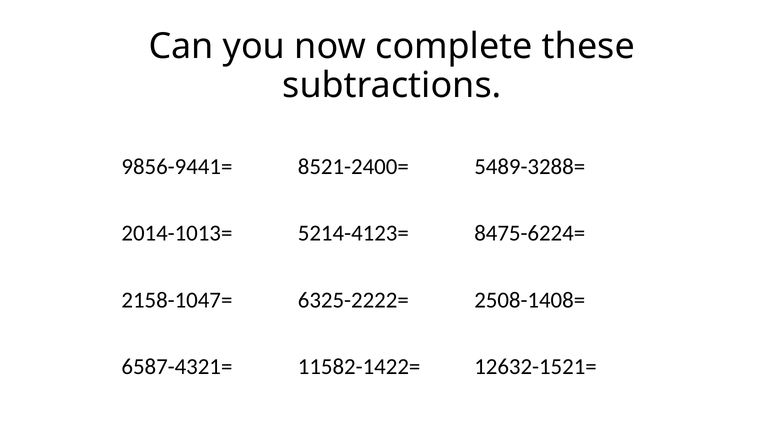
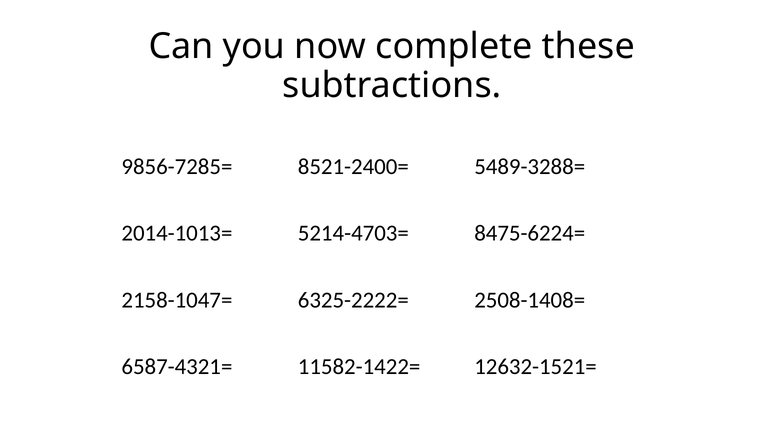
9856-9441=: 9856-9441= -> 9856-7285=
5214-4123=: 5214-4123= -> 5214-4703=
